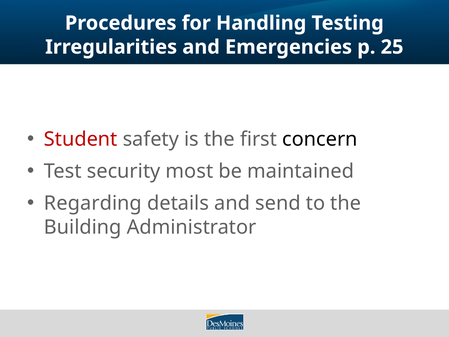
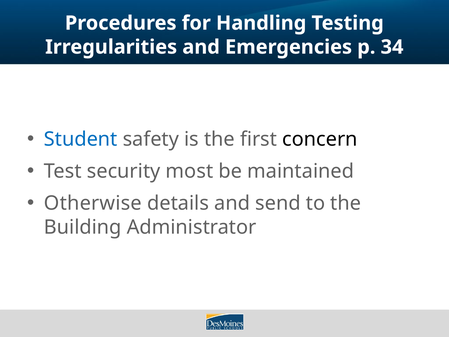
25: 25 -> 34
Student colour: red -> blue
Regarding: Regarding -> Otherwise
